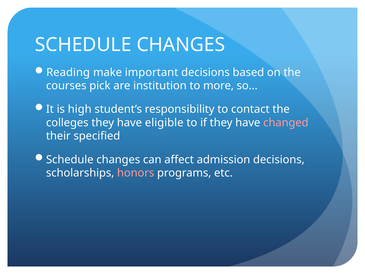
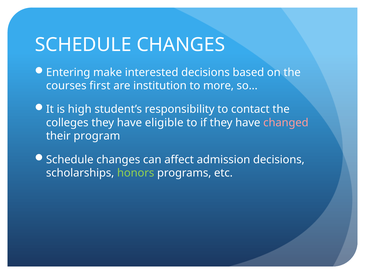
Reading: Reading -> Entering
important: important -> interested
pick: pick -> first
specified: specified -> program
honors colour: pink -> light green
